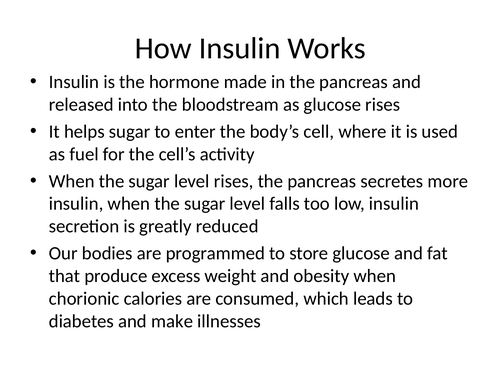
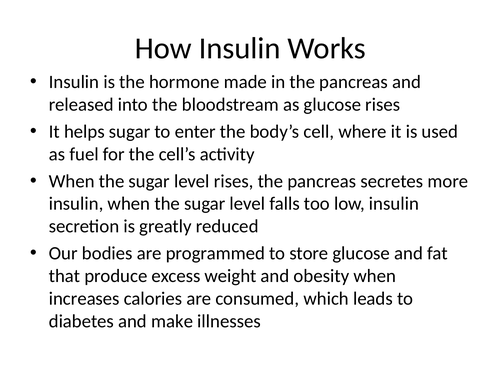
chorionic: chorionic -> increases
